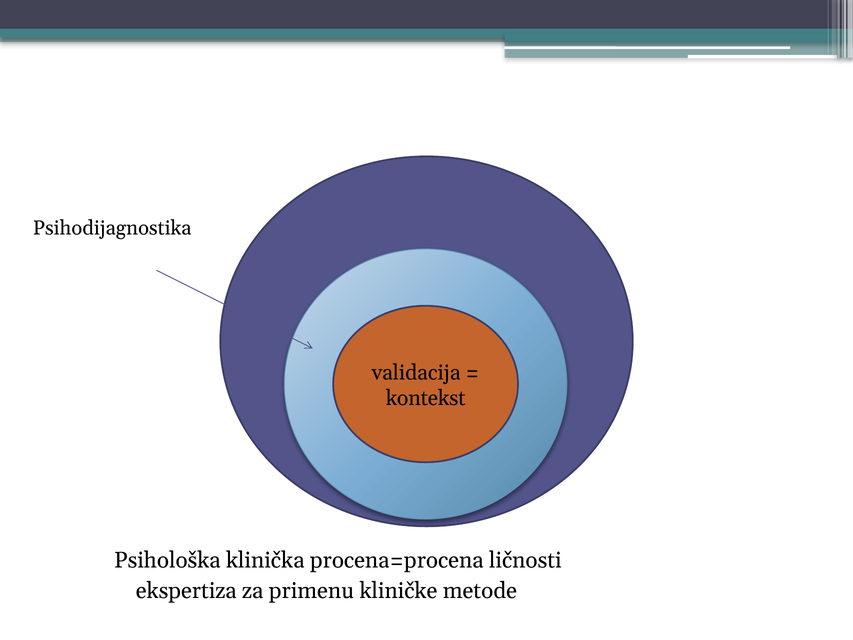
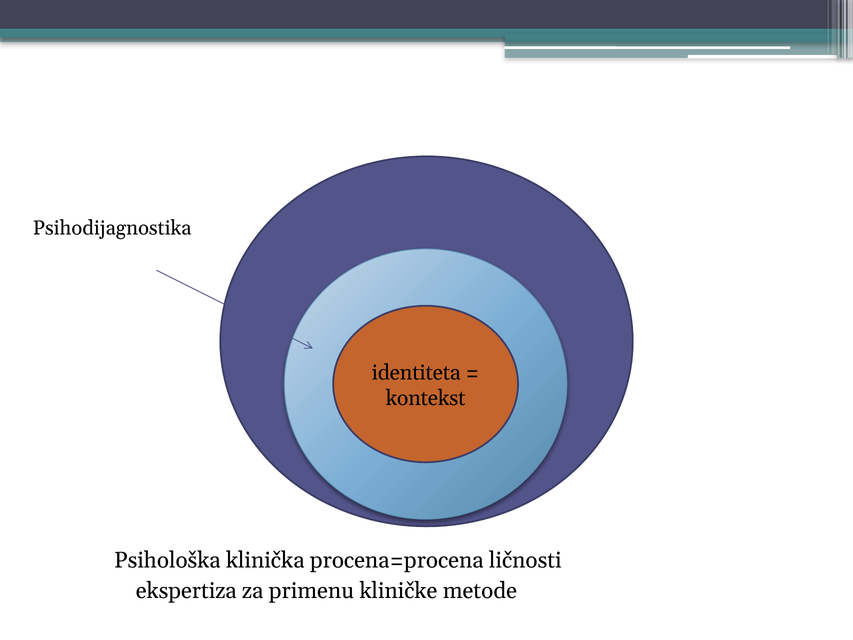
validacija: validacija -> identiteta
